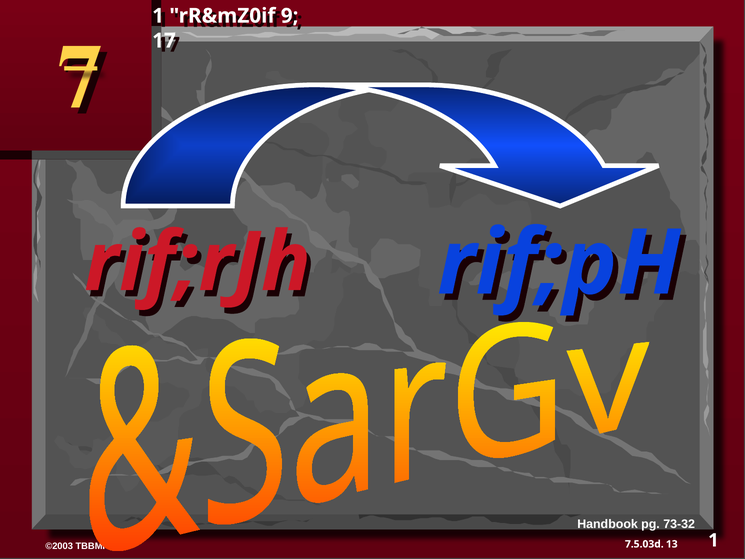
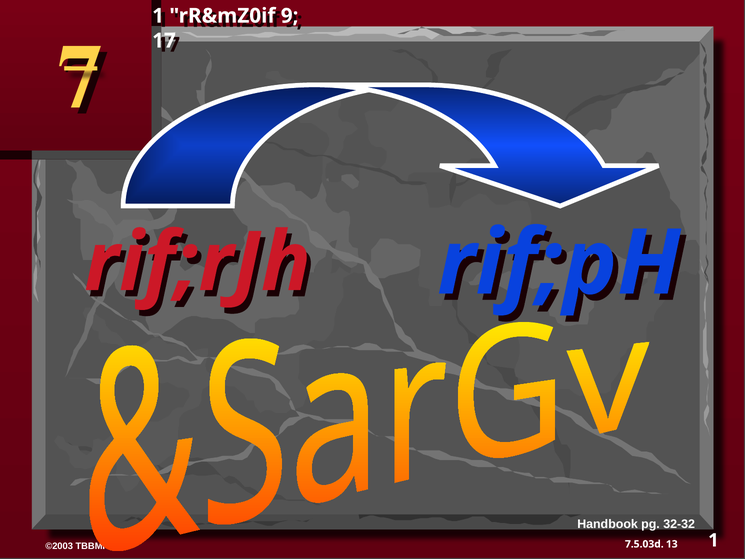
73-32: 73-32 -> 32-32
